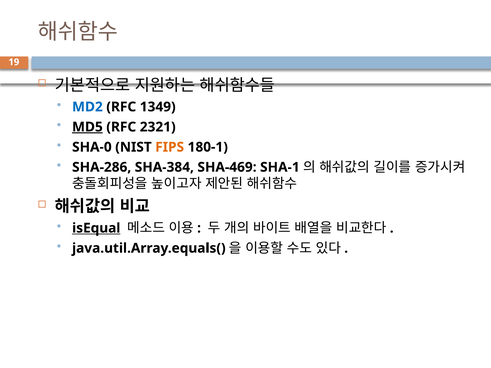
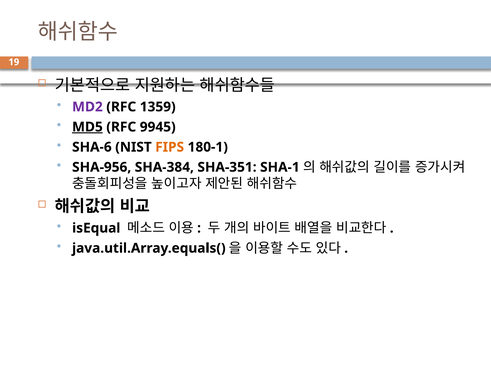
MD2 colour: blue -> purple
1349: 1349 -> 1359
2321: 2321 -> 9945
SHA-0: SHA-0 -> SHA-6
SHA-286: SHA-286 -> SHA-956
SHA-469: SHA-469 -> SHA-351
isEqual underline: present -> none
